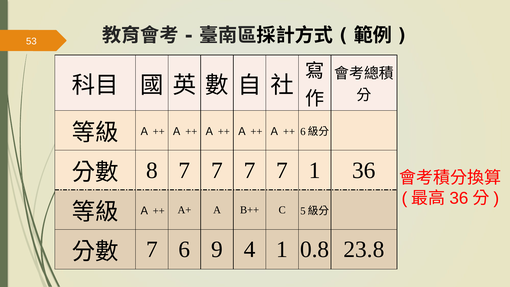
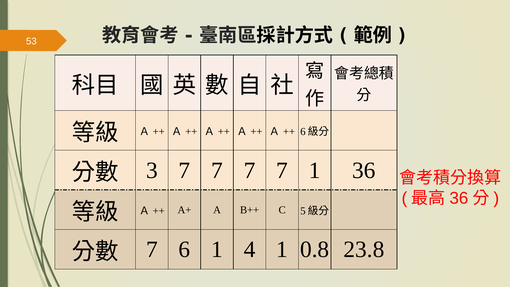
8: 8 -> 3
6 9: 9 -> 1
